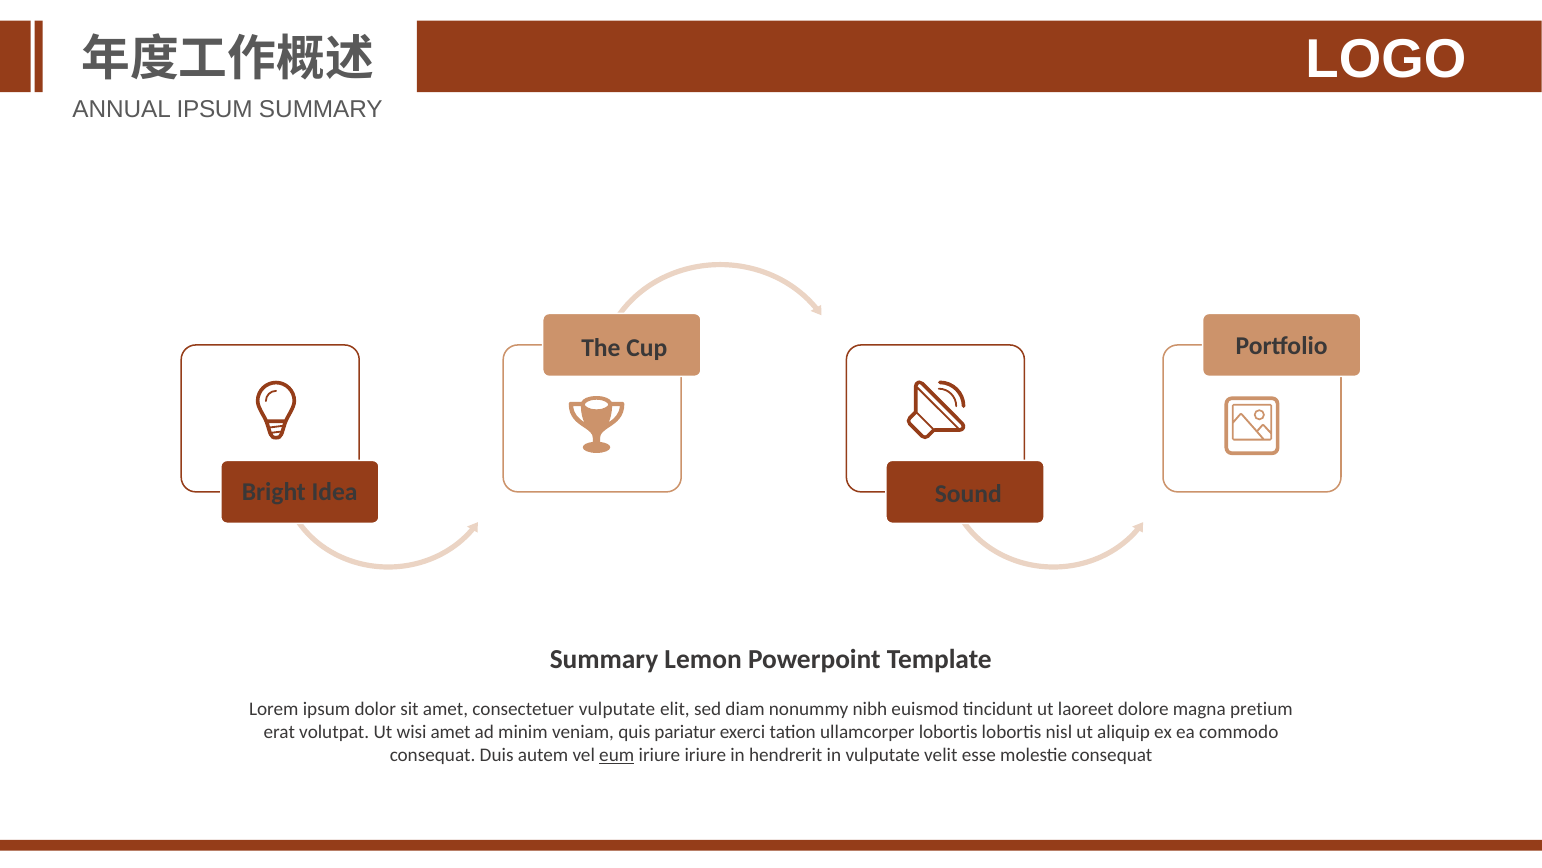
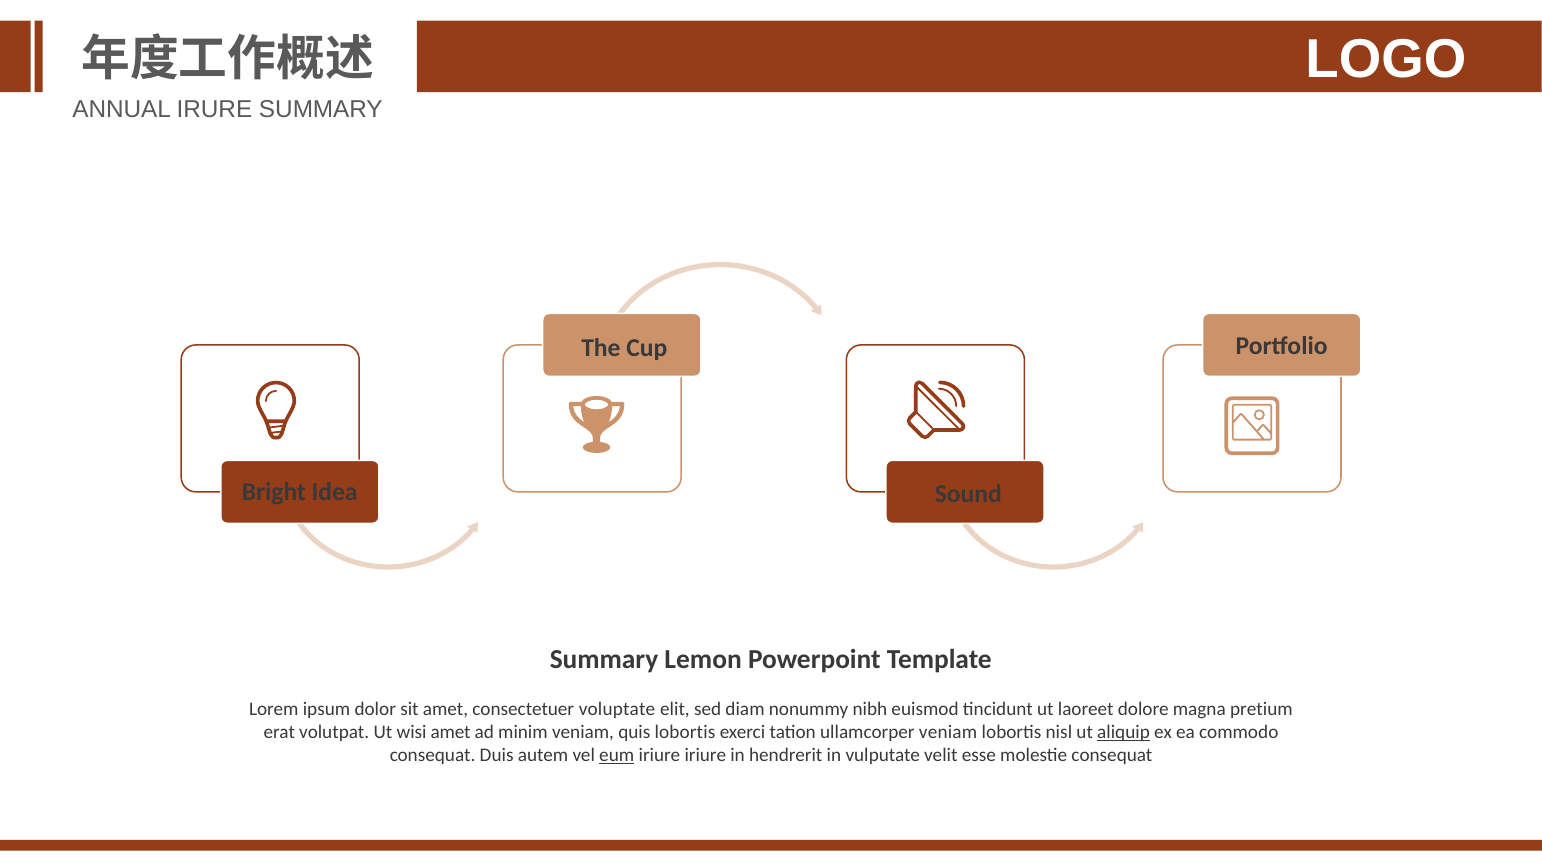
ANNUAL IPSUM: IPSUM -> IRURE
consectetuer vulputate: vulputate -> voluptate
quis pariatur: pariatur -> lobortis
ullamcorper lobortis: lobortis -> veniam
aliquip underline: none -> present
